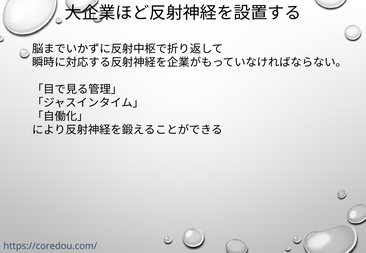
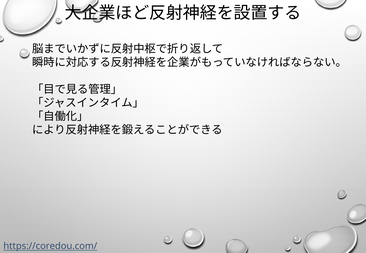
https://coredou.com/ underline: none -> present
